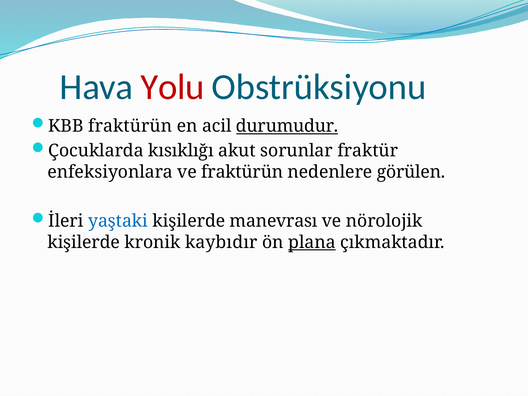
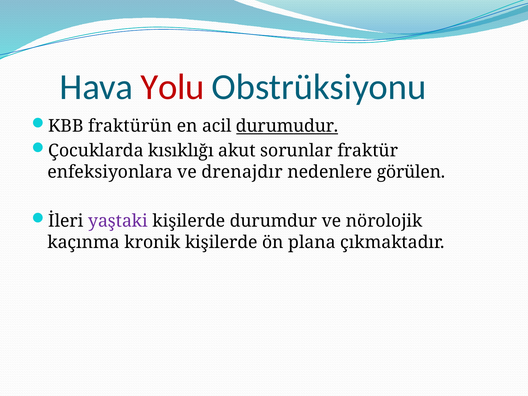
ve fraktürün: fraktürün -> drenajdır
yaştaki colour: blue -> purple
manevrası: manevrası -> durumdur
kişilerde at (84, 242): kişilerde -> kaçınma
kronik kaybıdır: kaybıdır -> kişilerde
plana underline: present -> none
